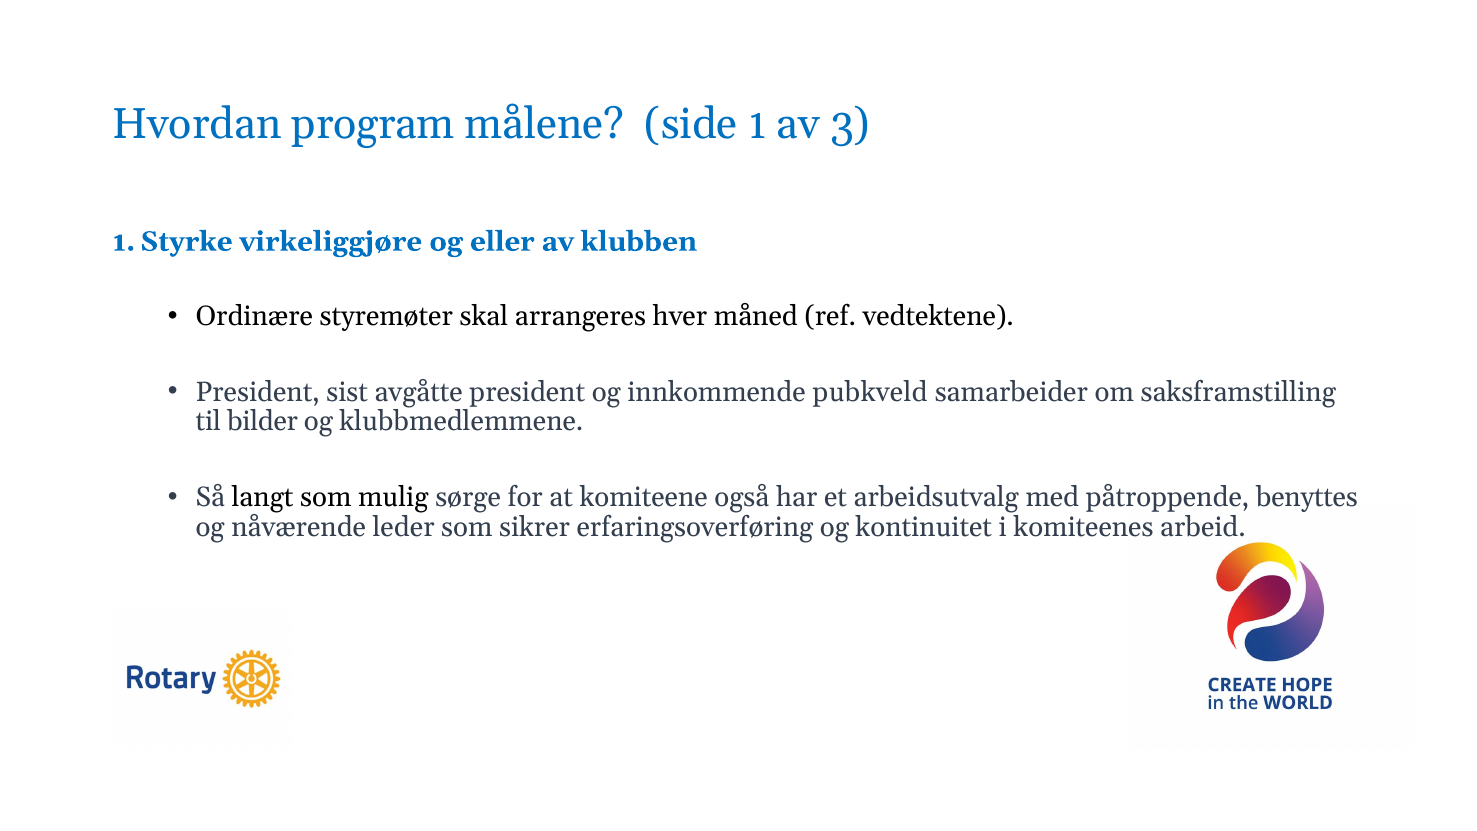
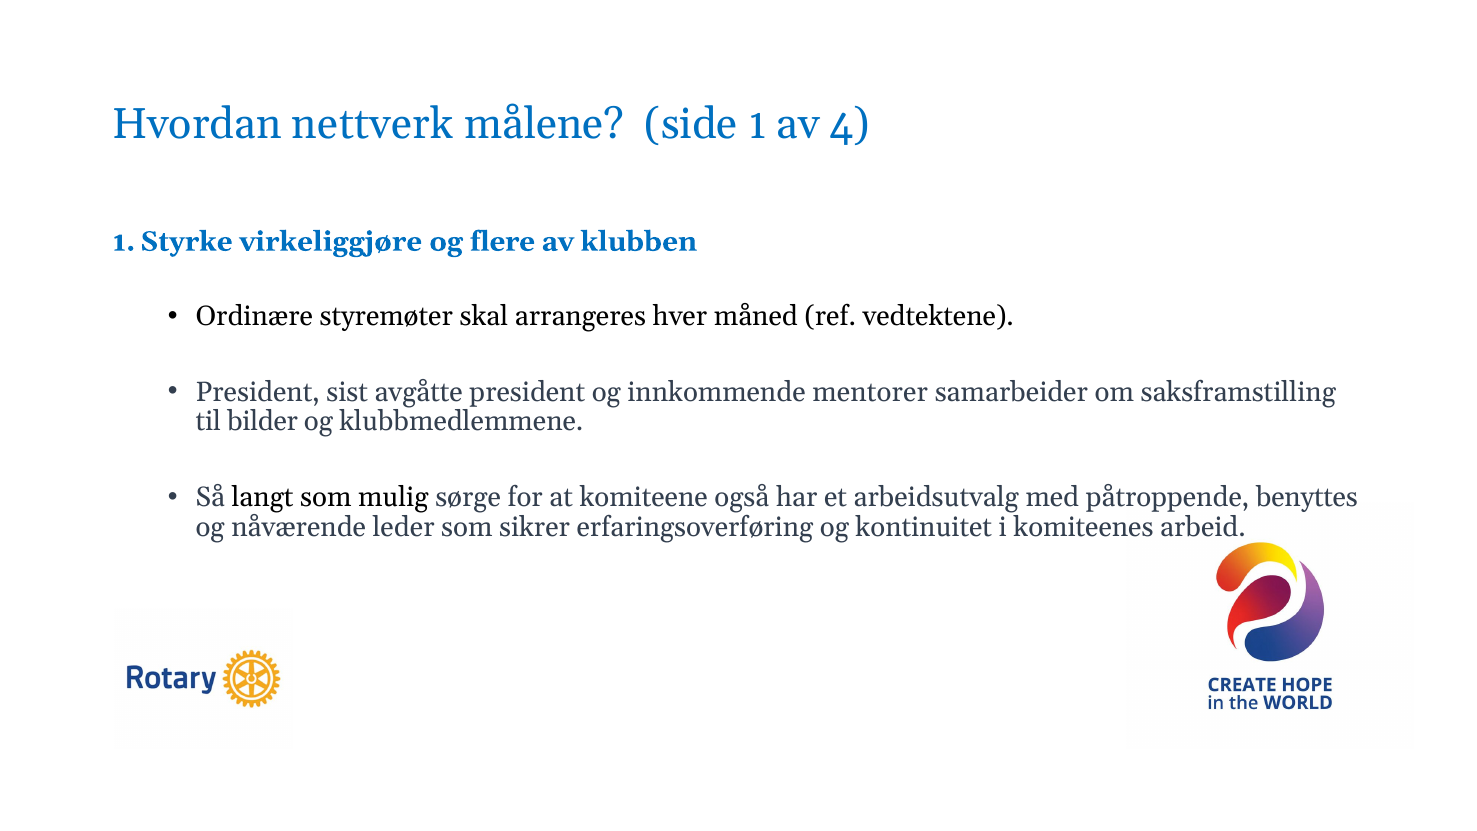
program: program -> nettverk
3: 3 -> 4
eller: eller -> flere
pubkveld: pubkveld -> mentorer
